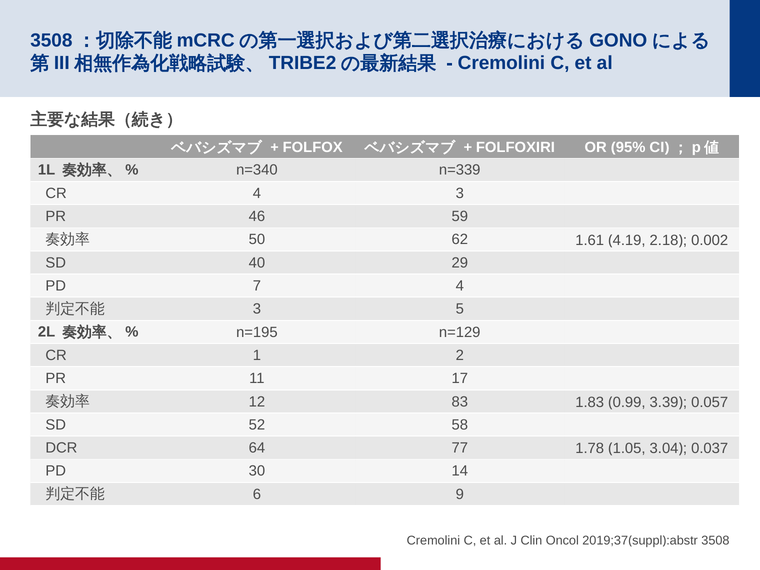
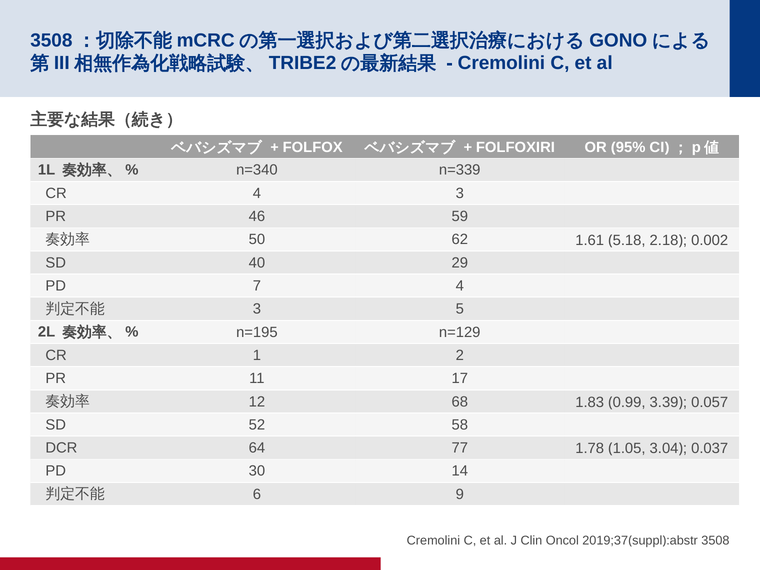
4.19: 4.19 -> 5.18
83: 83 -> 68
